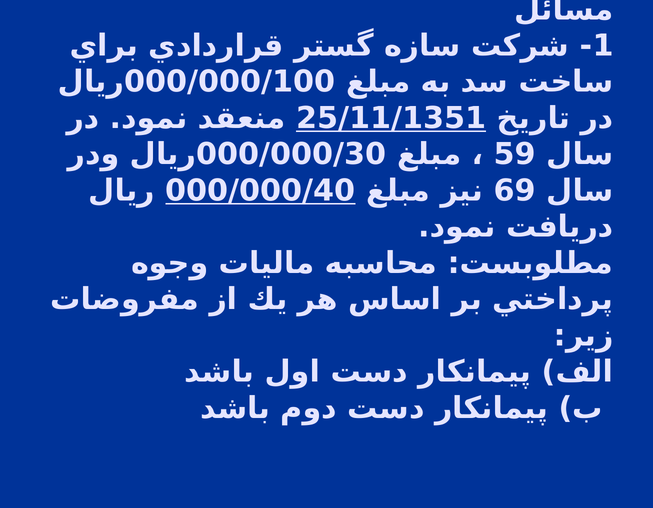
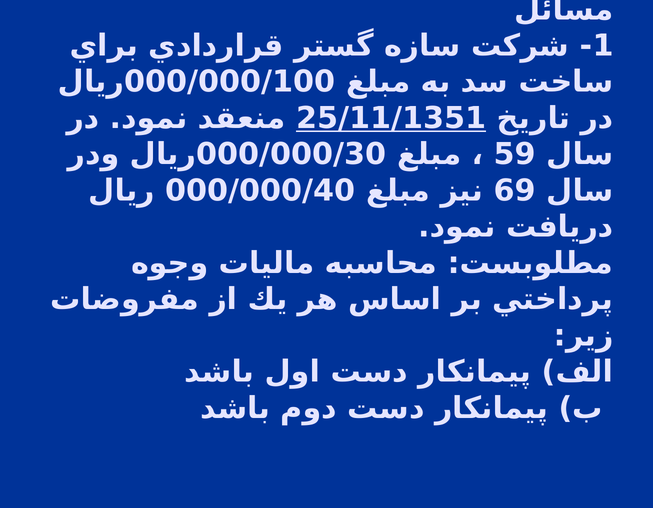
000/000/40 underline: present -> none
